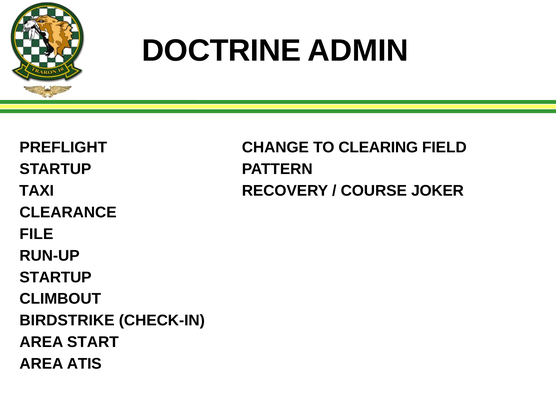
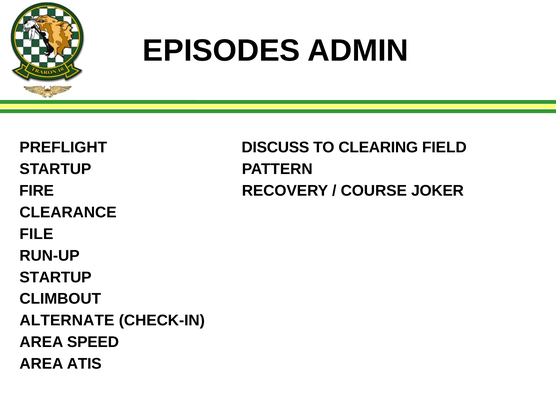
DOCTRINE: DOCTRINE -> EPISODES
CHANGE: CHANGE -> DISCUSS
TAXI: TAXI -> FIRE
BIRDSTRIKE: BIRDSTRIKE -> ALTERNATE
START: START -> SPEED
